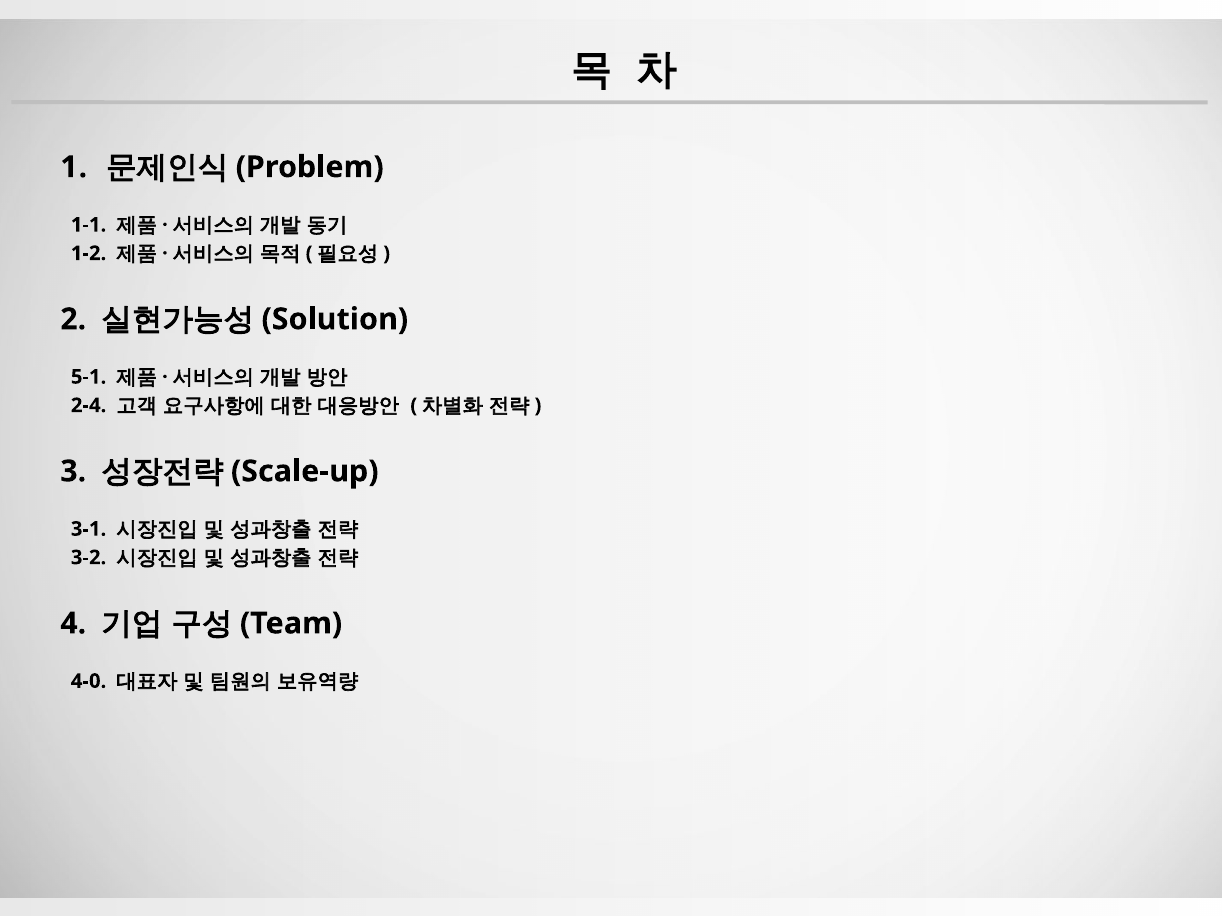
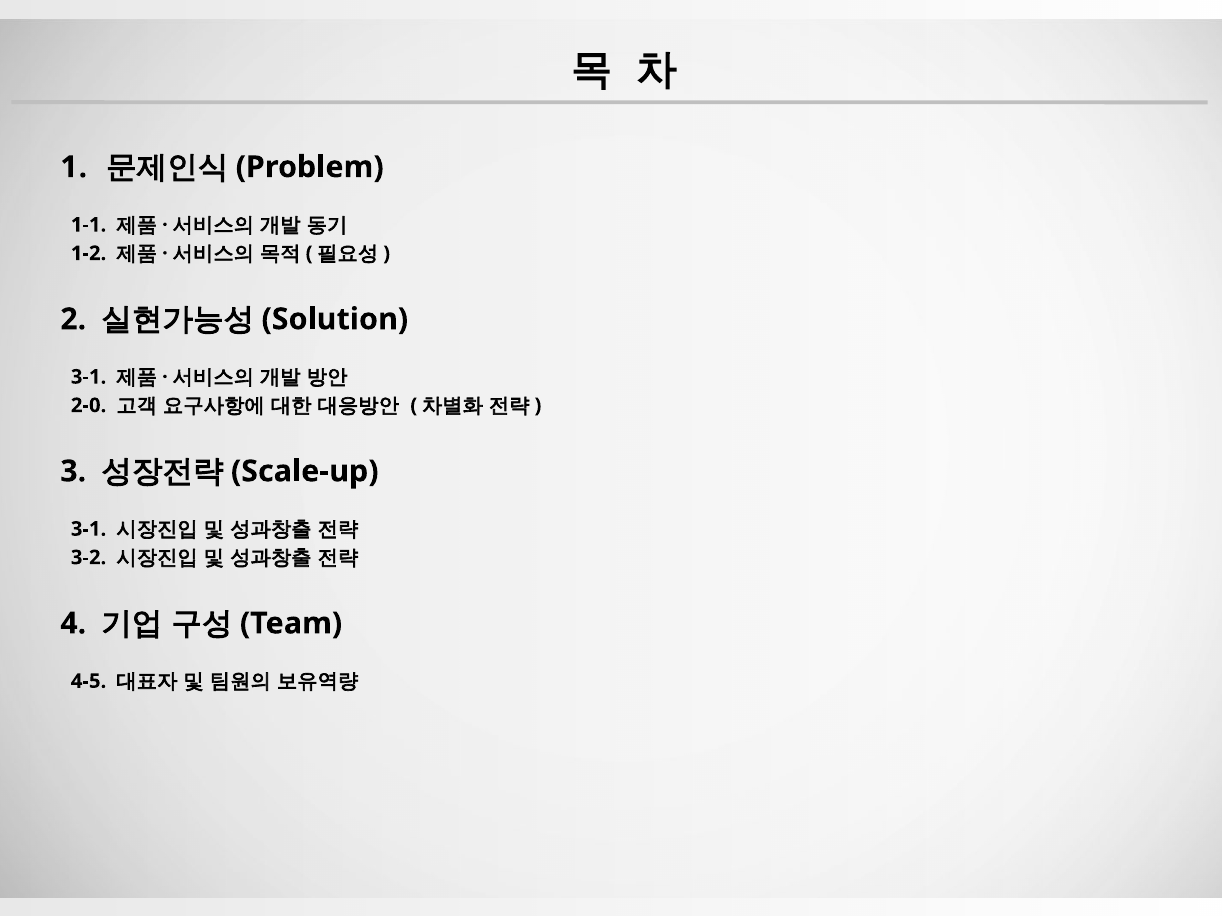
5-1 at (89, 377): 5-1 -> 3-1
2-4: 2-4 -> 2-0
4-0: 4-0 -> 4-5
